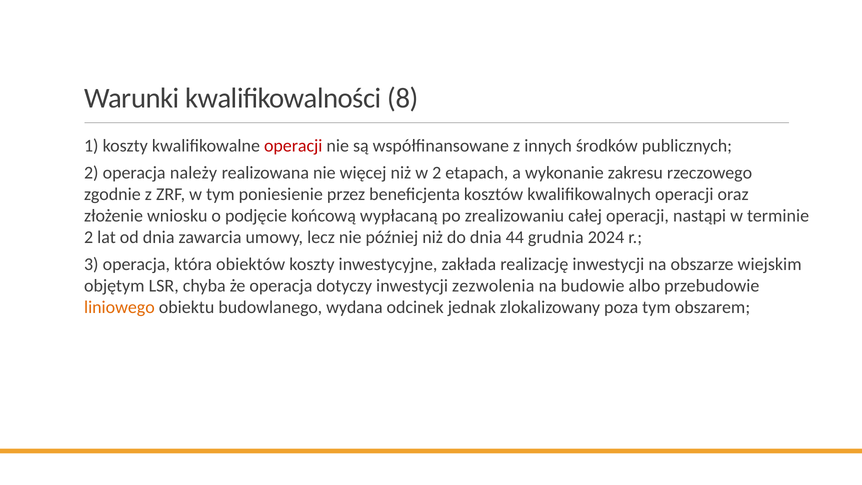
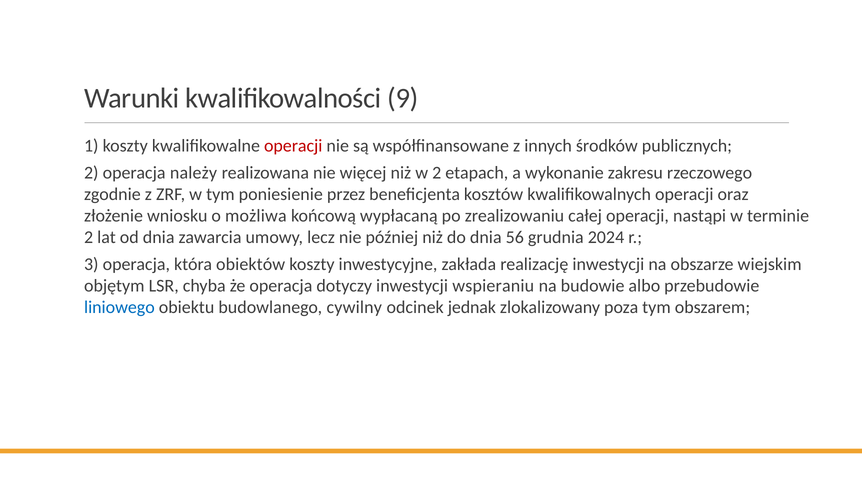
8: 8 -> 9
podjęcie: podjęcie -> możliwa
44: 44 -> 56
zezwolenia: zezwolenia -> wspieraniu
liniowego colour: orange -> blue
wydana: wydana -> cywilny
